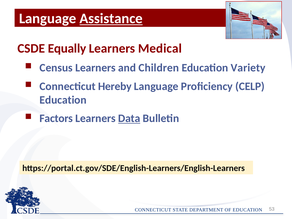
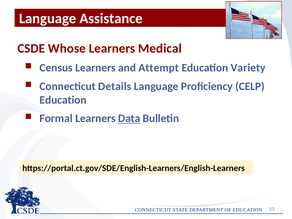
Assistance underline: present -> none
Equally: Equally -> Whose
Children: Children -> Attempt
Hereby: Hereby -> Details
Factors: Factors -> Formal
